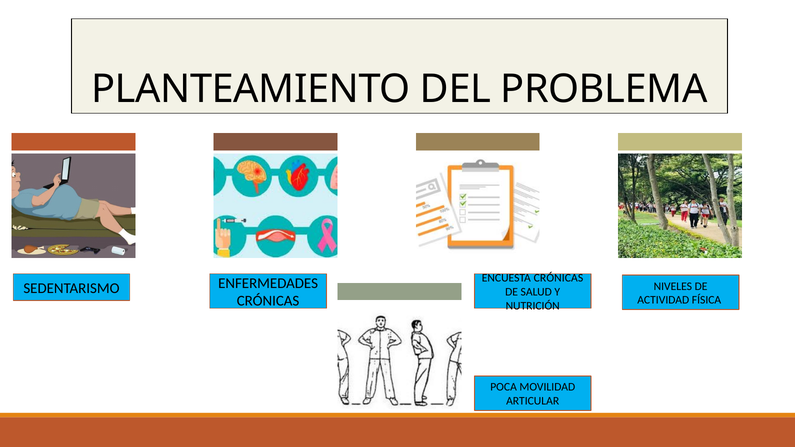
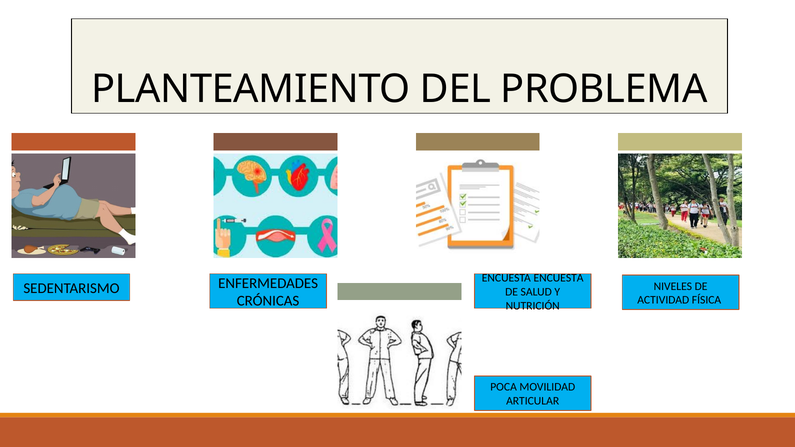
ENCUESTA CRÓNICAS: CRÓNICAS -> ENCUESTA
